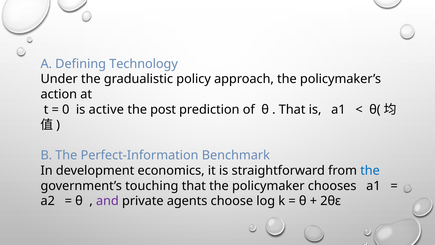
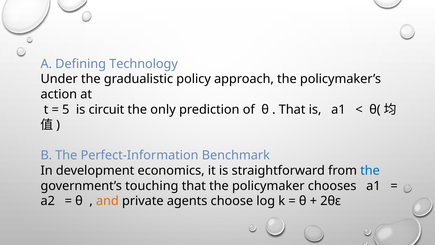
0: 0 -> 5
active: active -> circuit
post: post -> only
and colour: purple -> orange
